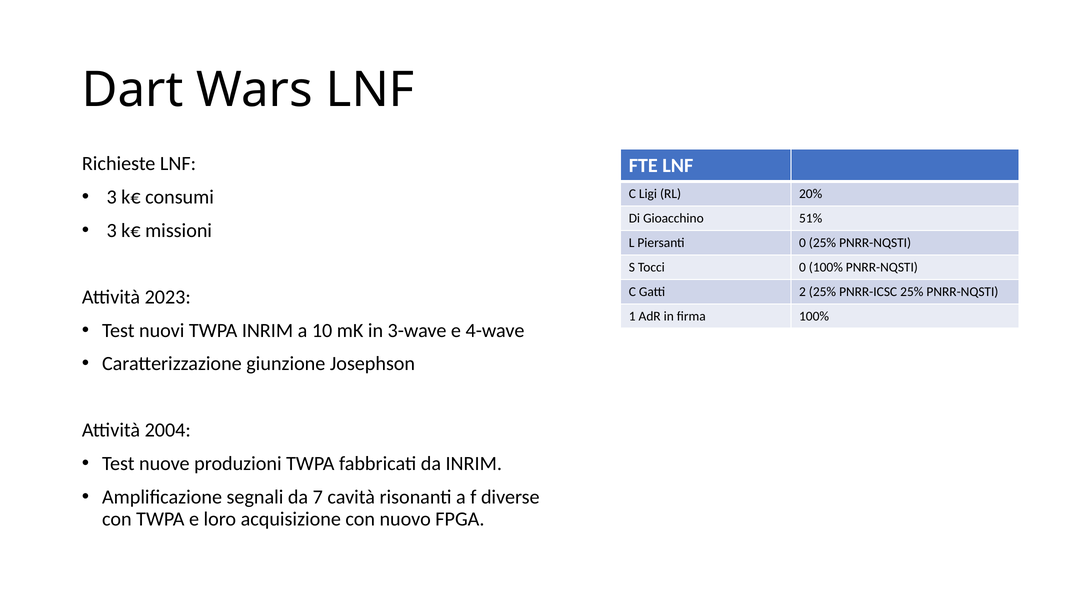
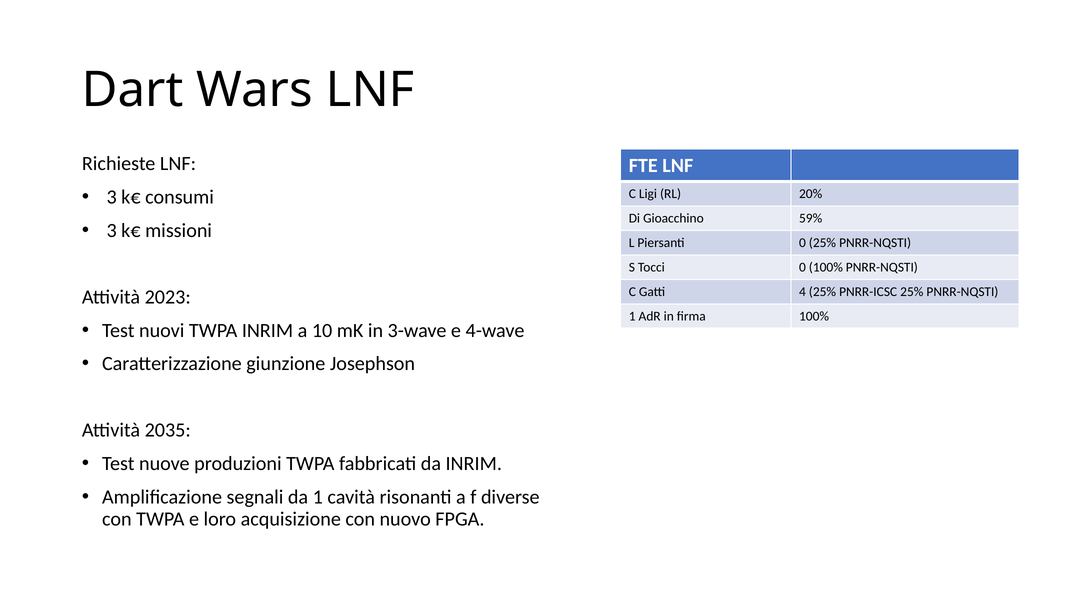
51%: 51% -> 59%
2: 2 -> 4
2004: 2004 -> 2035
da 7: 7 -> 1
